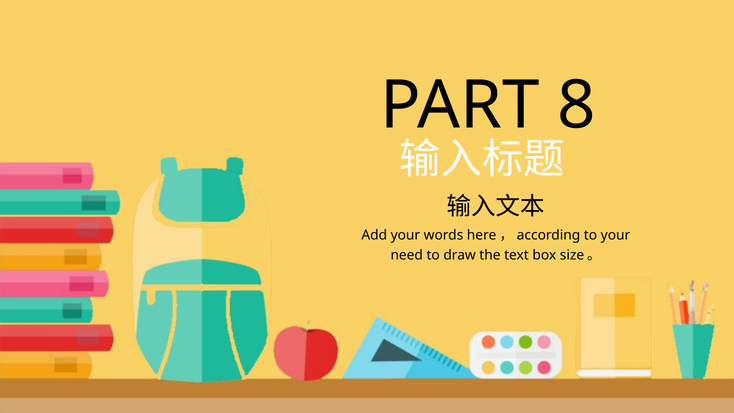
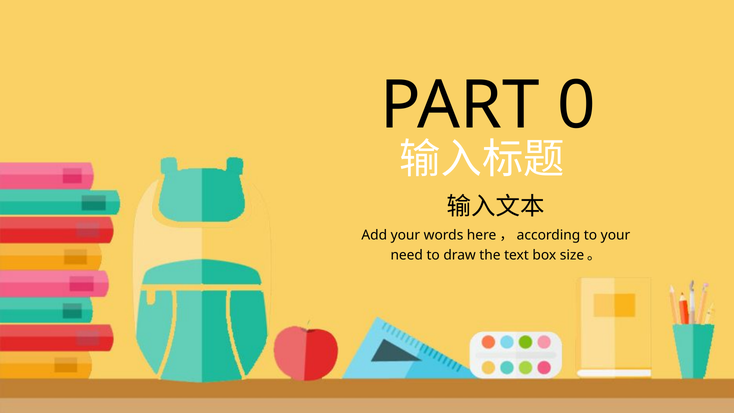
8: 8 -> 0
